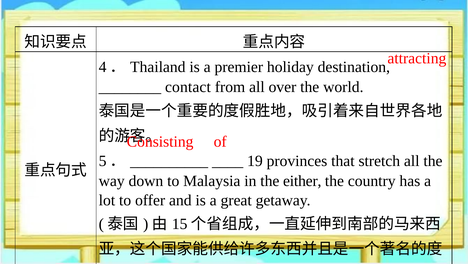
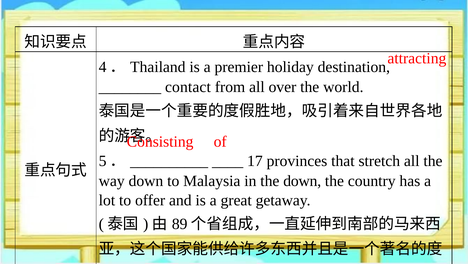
19: 19 -> 17
the either: either -> down
15: 15 -> 89
